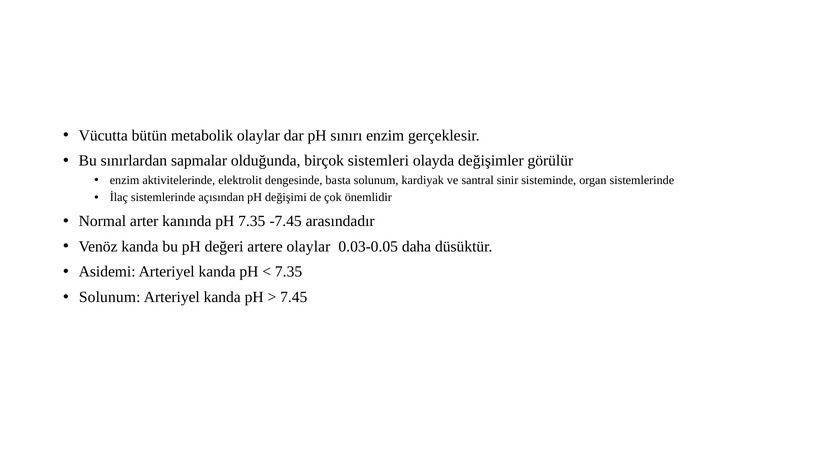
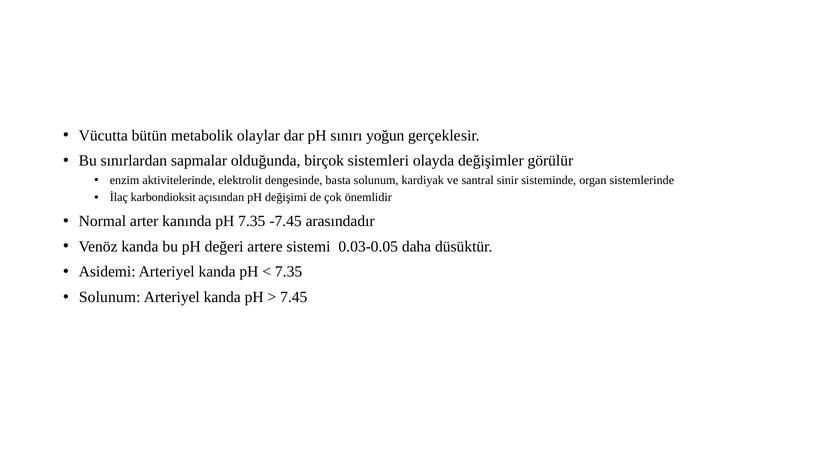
sınırı enzim: enzim -> yoğun
İlaç sistemlerinde: sistemlerinde -> karbondioksit
artere olaylar: olaylar -> sistemi
